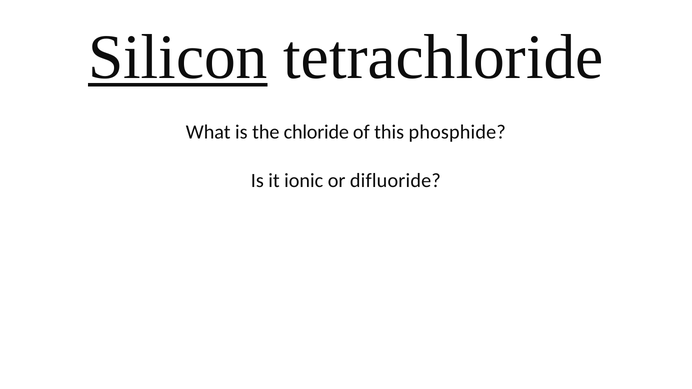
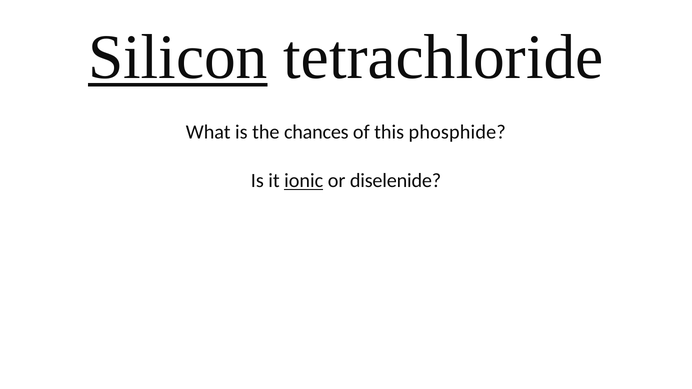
chloride: chloride -> chances
ionic underline: none -> present
difluoride: difluoride -> diselenide
